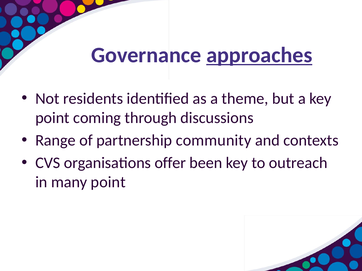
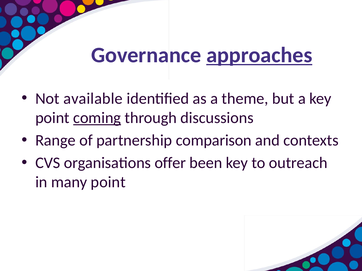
residents: residents -> available
coming underline: none -> present
community: community -> comparison
